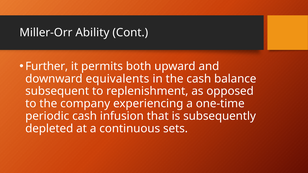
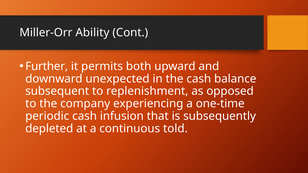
equivalents: equivalents -> unexpected
sets: sets -> told
